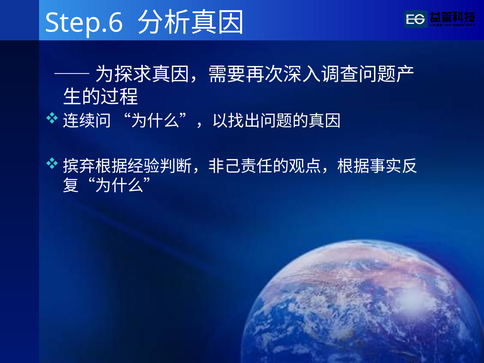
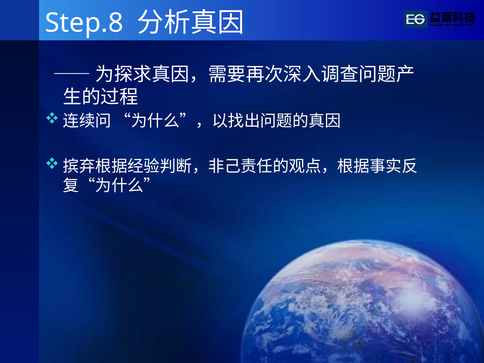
Step.6: Step.6 -> Step.8
